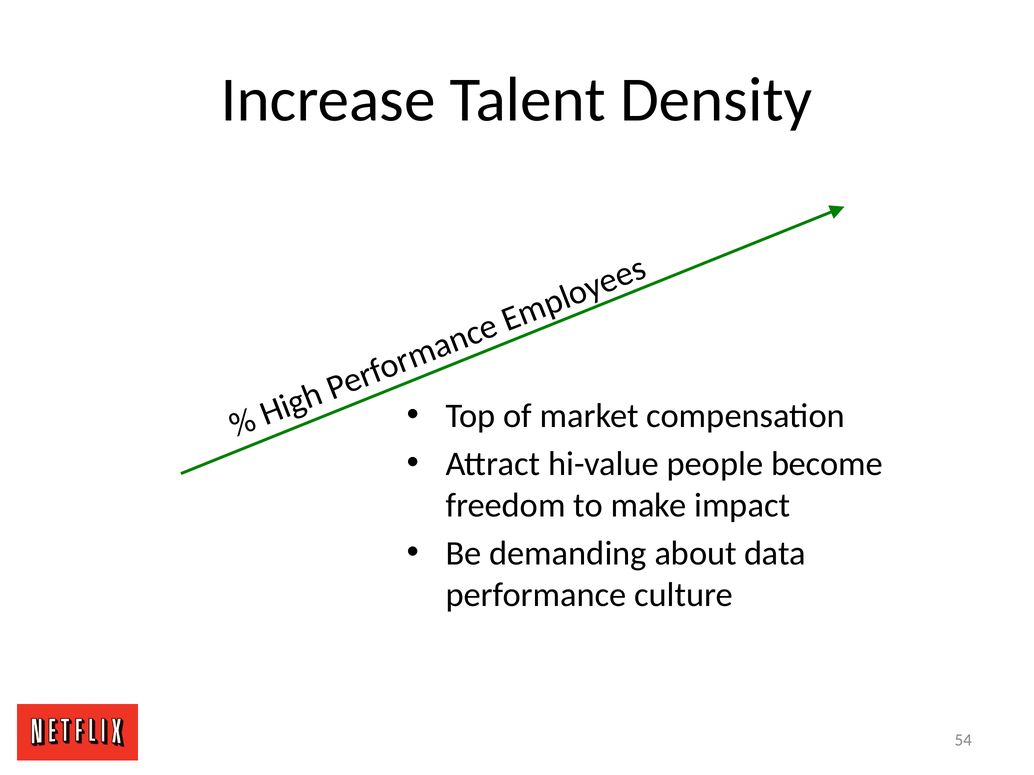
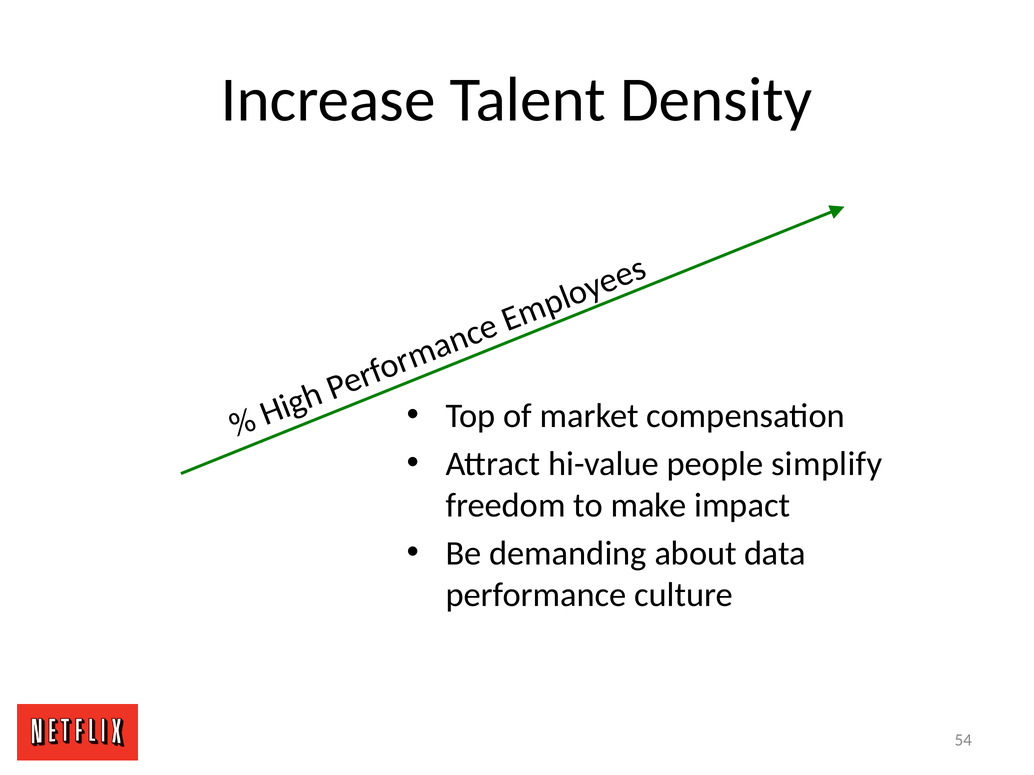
become: become -> simplify
